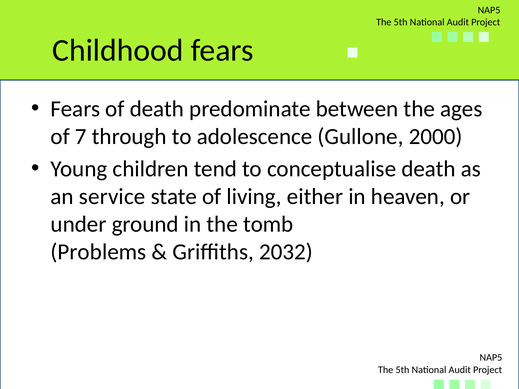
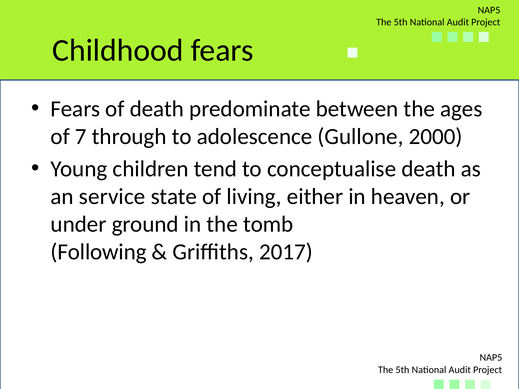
Problems: Problems -> Following
2032: 2032 -> 2017
